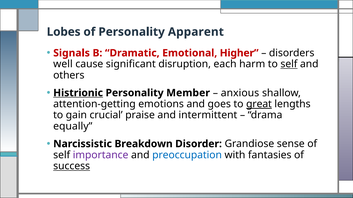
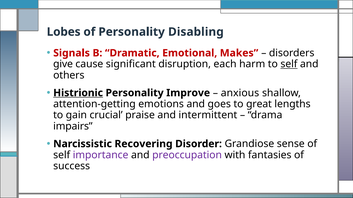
Apparent: Apparent -> Disabling
Higher: Higher -> Makes
well: well -> give
Member: Member -> Improve
great underline: present -> none
equally: equally -> impairs
Breakdown: Breakdown -> Recovering
preoccupation colour: blue -> purple
success underline: present -> none
